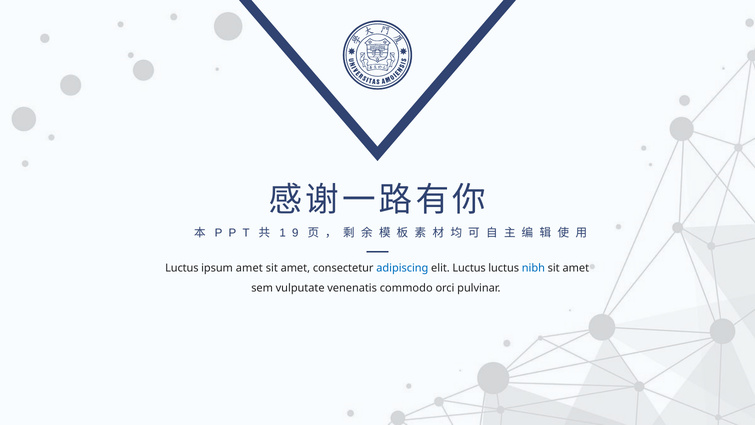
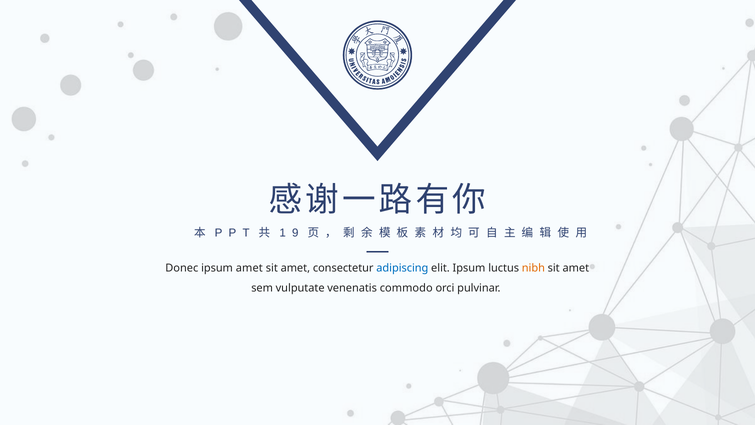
Luctus at (182, 268): Luctus -> Donec
elit Luctus: Luctus -> Ipsum
nibh colour: blue -> orange
